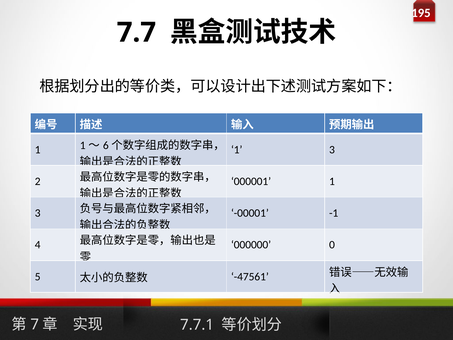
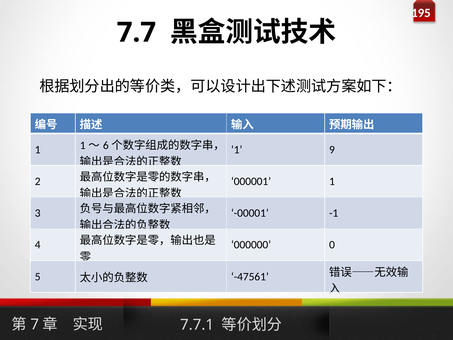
3 at (332, 150): 3 -> 9
